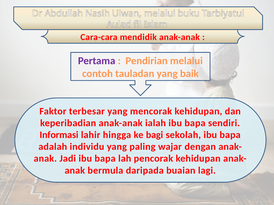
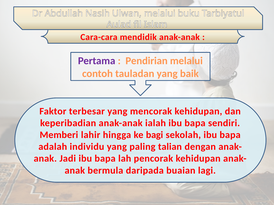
Informasi: Informasi -> Memberi
wajar: wajar -> talian
